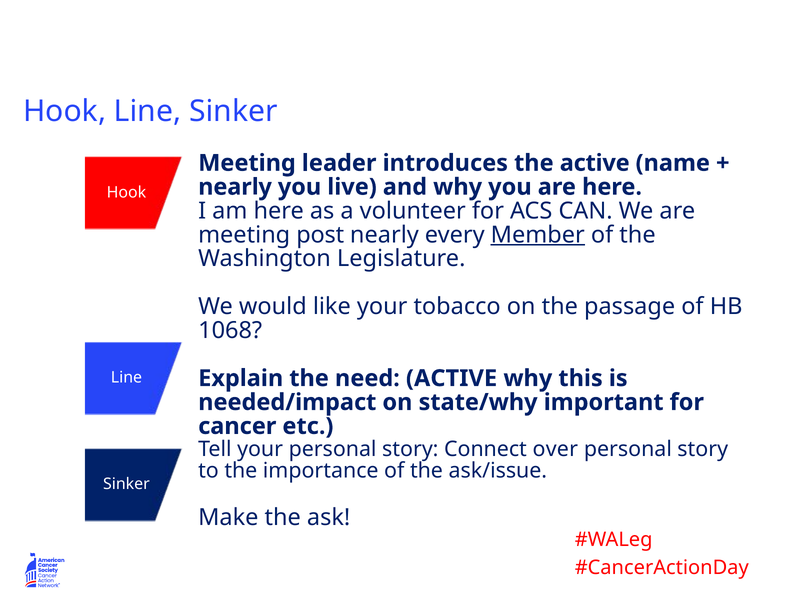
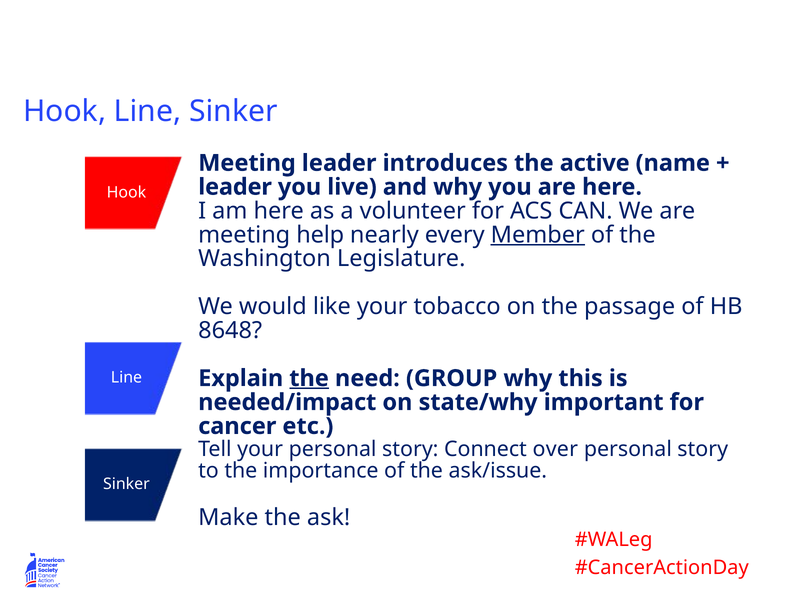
nearly at (235, 187): nearly -> leader
post: post -> help
1068: 1068 -> 8648
the at (309, 378) underline: none -> present
need ACTIVE: ACTIVE -> GROUP
